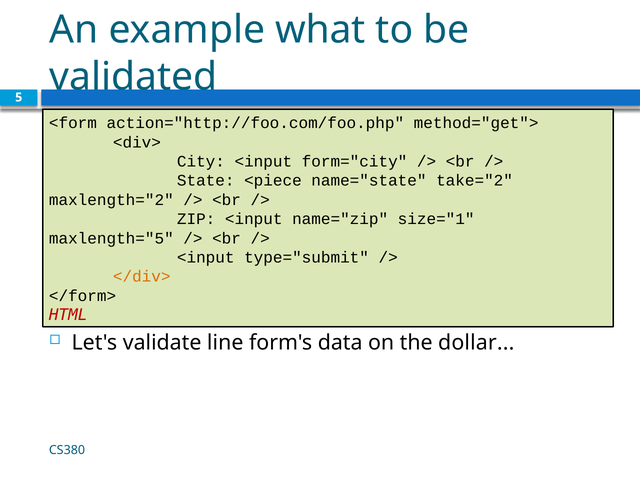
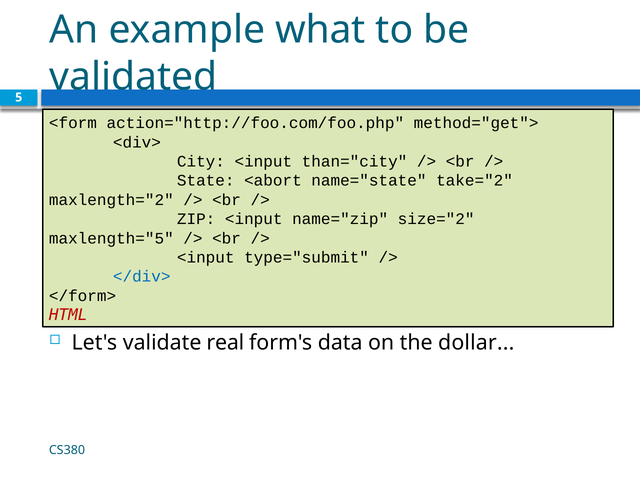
form="city: form="city -> than="city
<piece: <piece -> <abort
size="1: size="1 -> size="2
</div> colour: orange -> blue
line: line -> real
